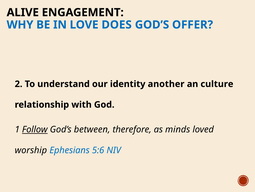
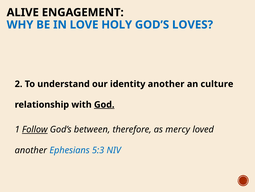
DOES: DOES -> HOLY
OFFER: OFFER -> LOVES
God underline: none -> present
minds: minds -> mercy
worship at (31, 150): worship -> another
5:6: 5:6 -> 5:3
